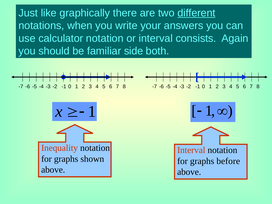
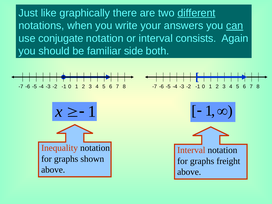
can underline: none -> present
calculator: calculator -> conjugate
before: before -> freight
